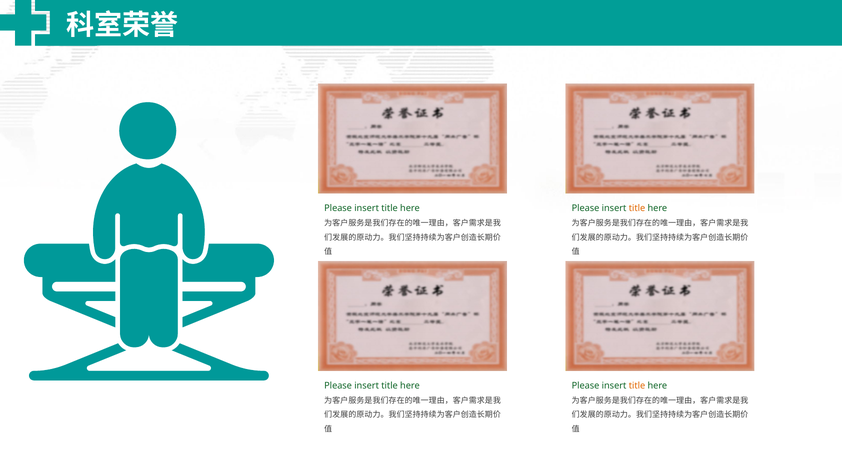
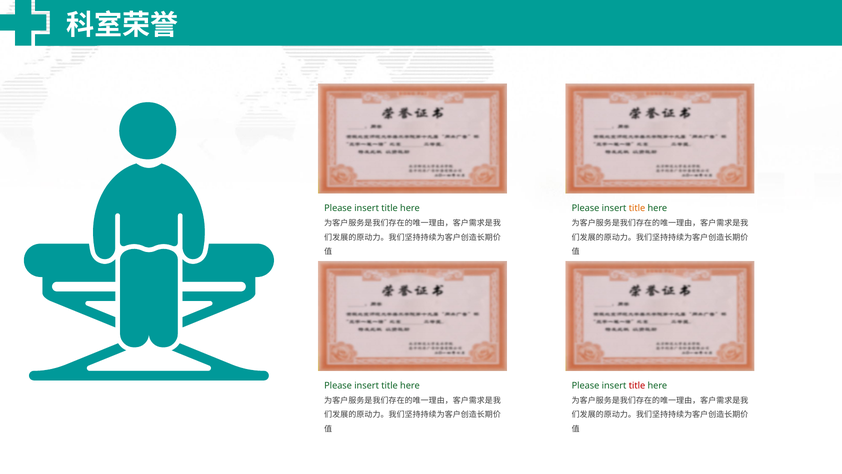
title at (637, 385) colour: orange -> red
